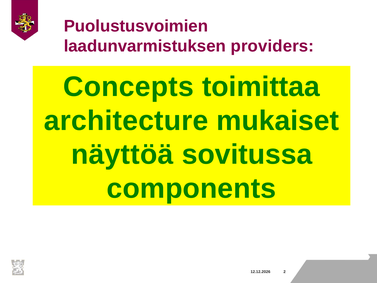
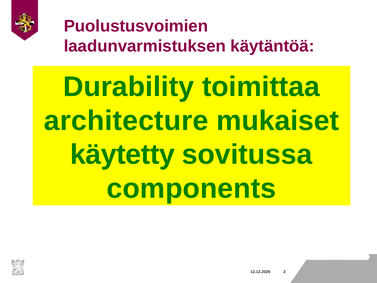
providers: providers -> käytäntöä
Concepts: Concepts -> Durability
näyttöä: näyttöä -> käytetty
